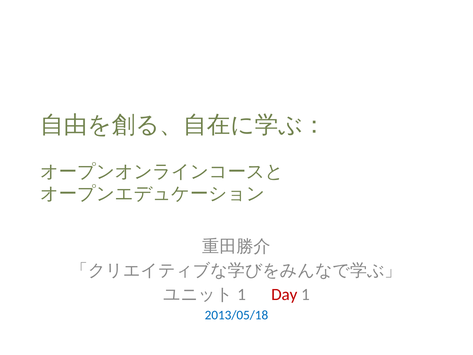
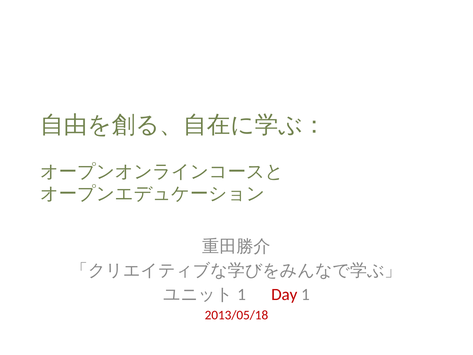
2013/05/18 colour: blue -> red
